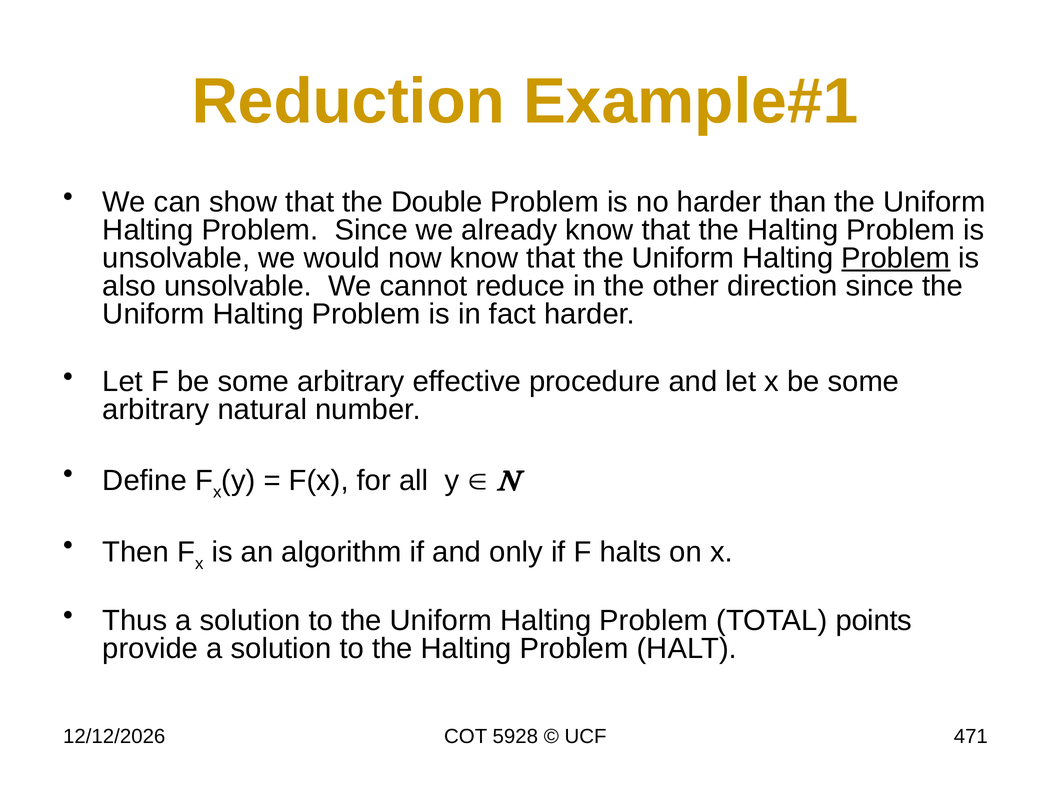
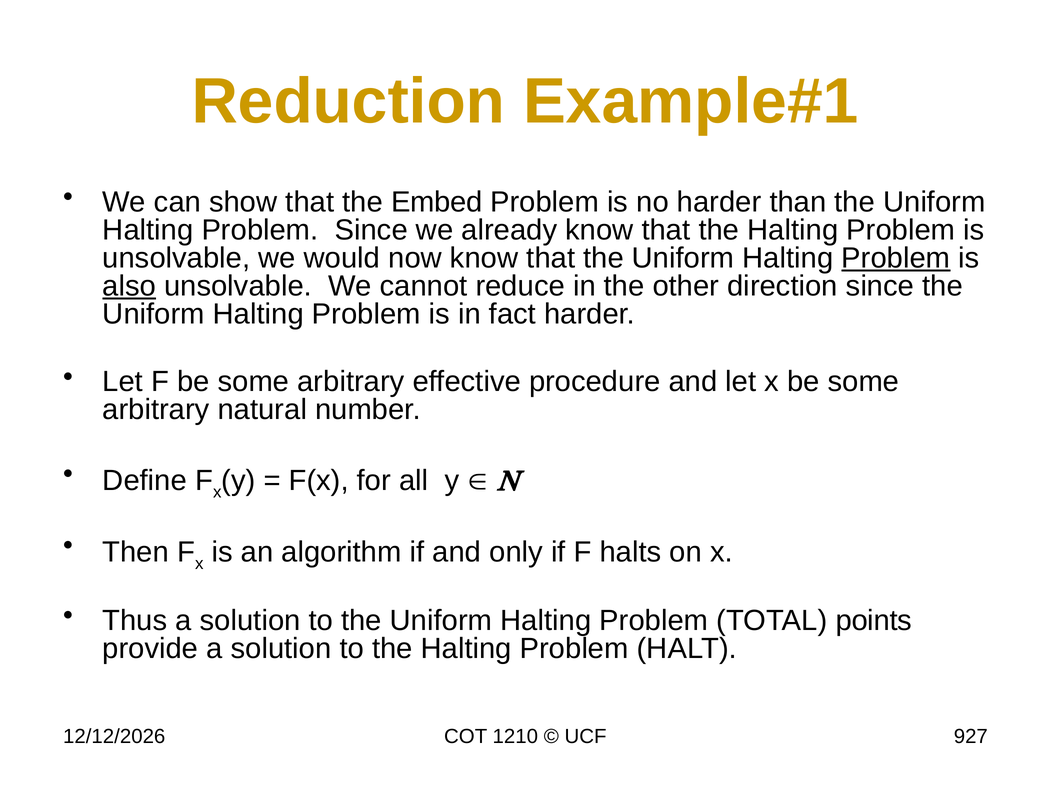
Double: Double -> Embed
also underline: none -> present
5928: 5928 -> 1210
471: 471 -> 927
